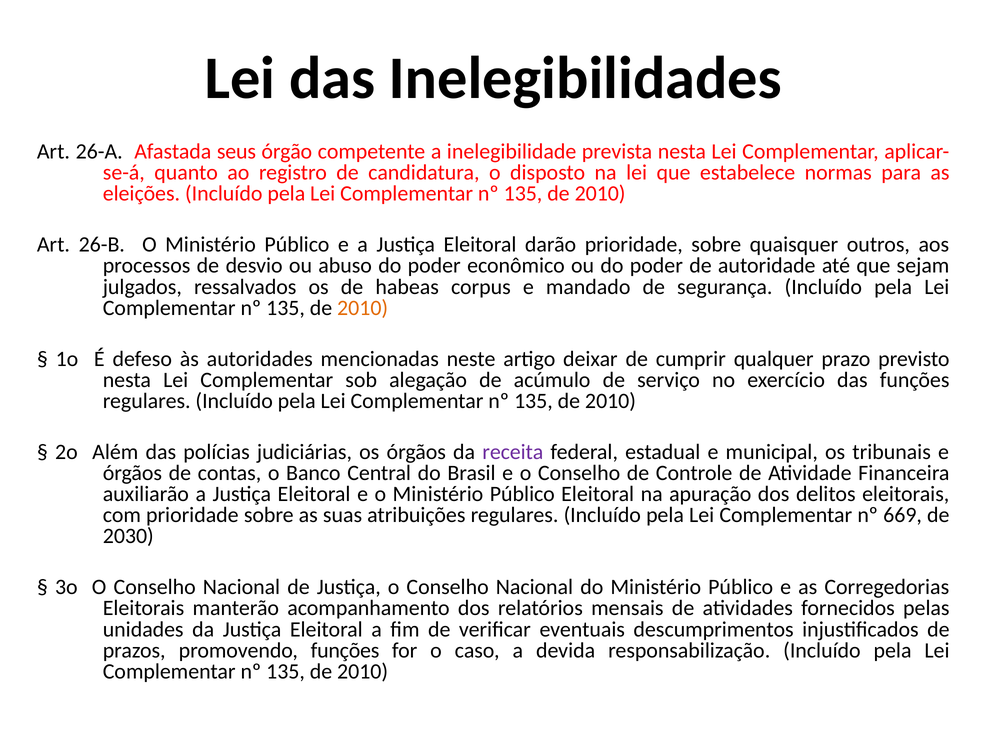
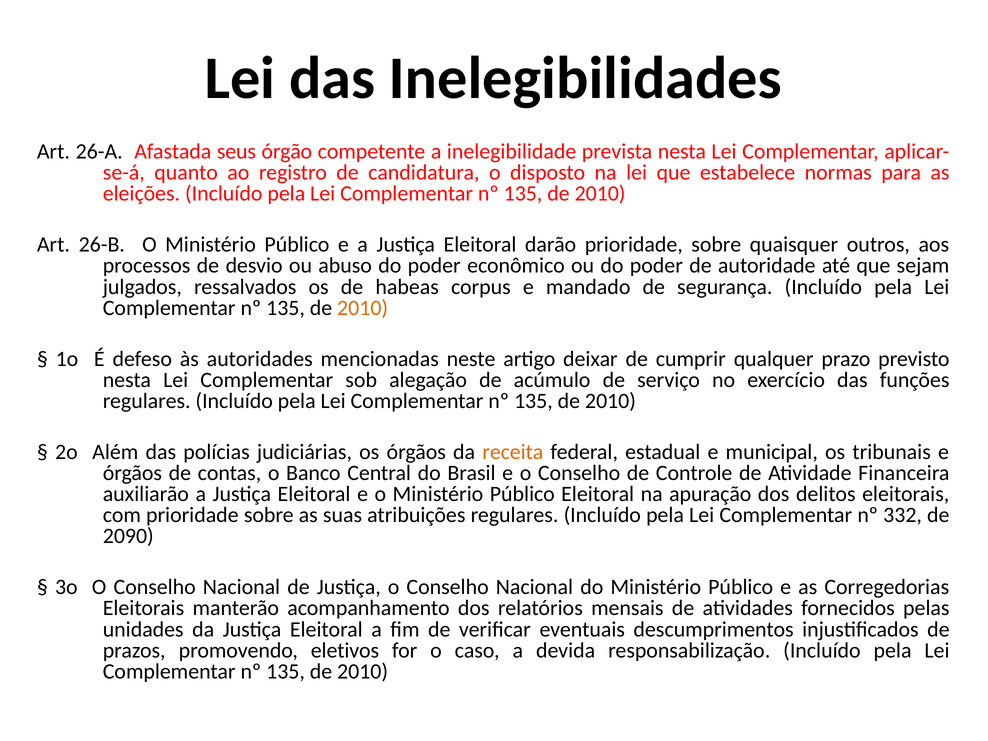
receita colour: purple -> orange
669: 669 -> 332
2030: 2030 -> 2090
promovendo funções: funções -> eletivos
